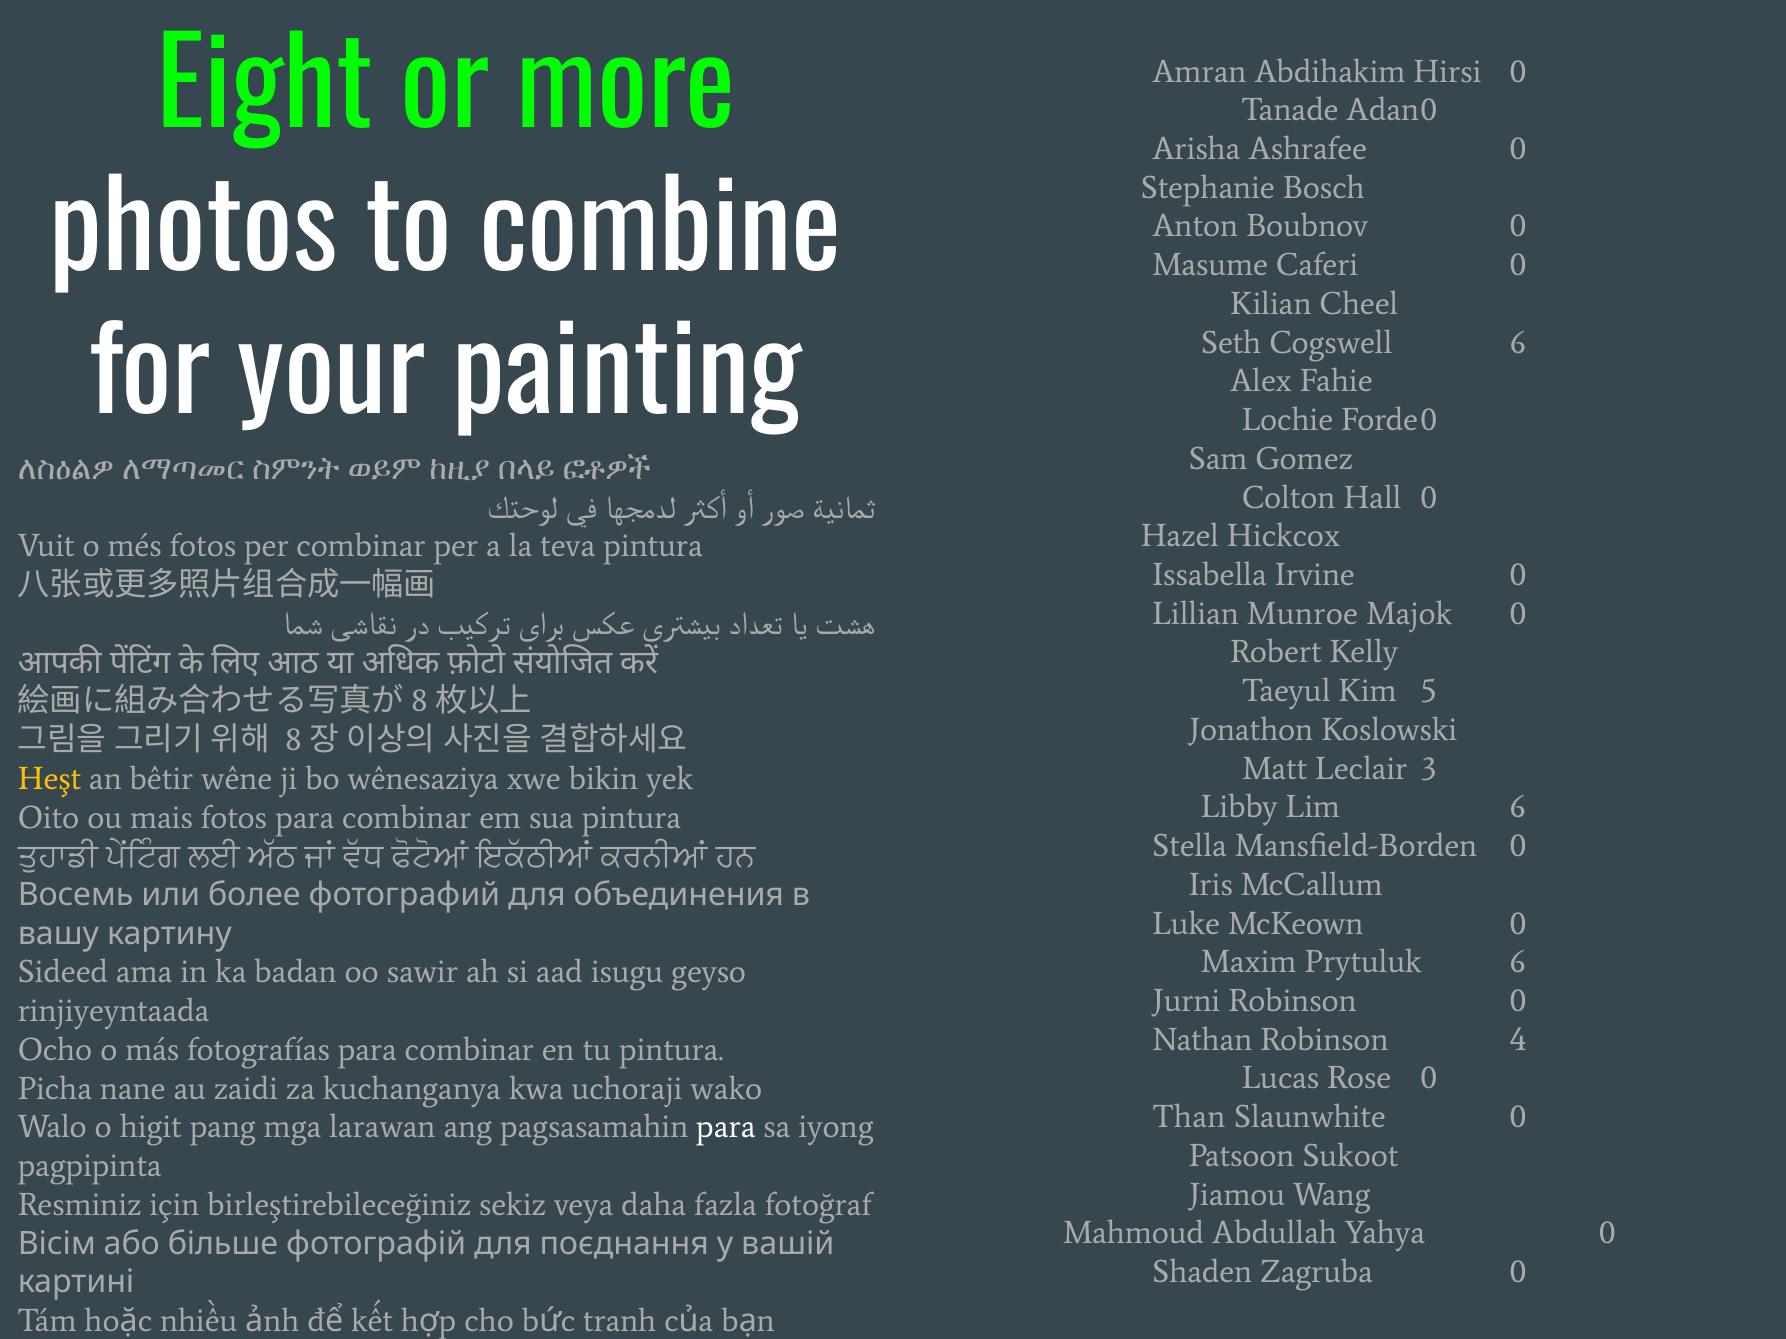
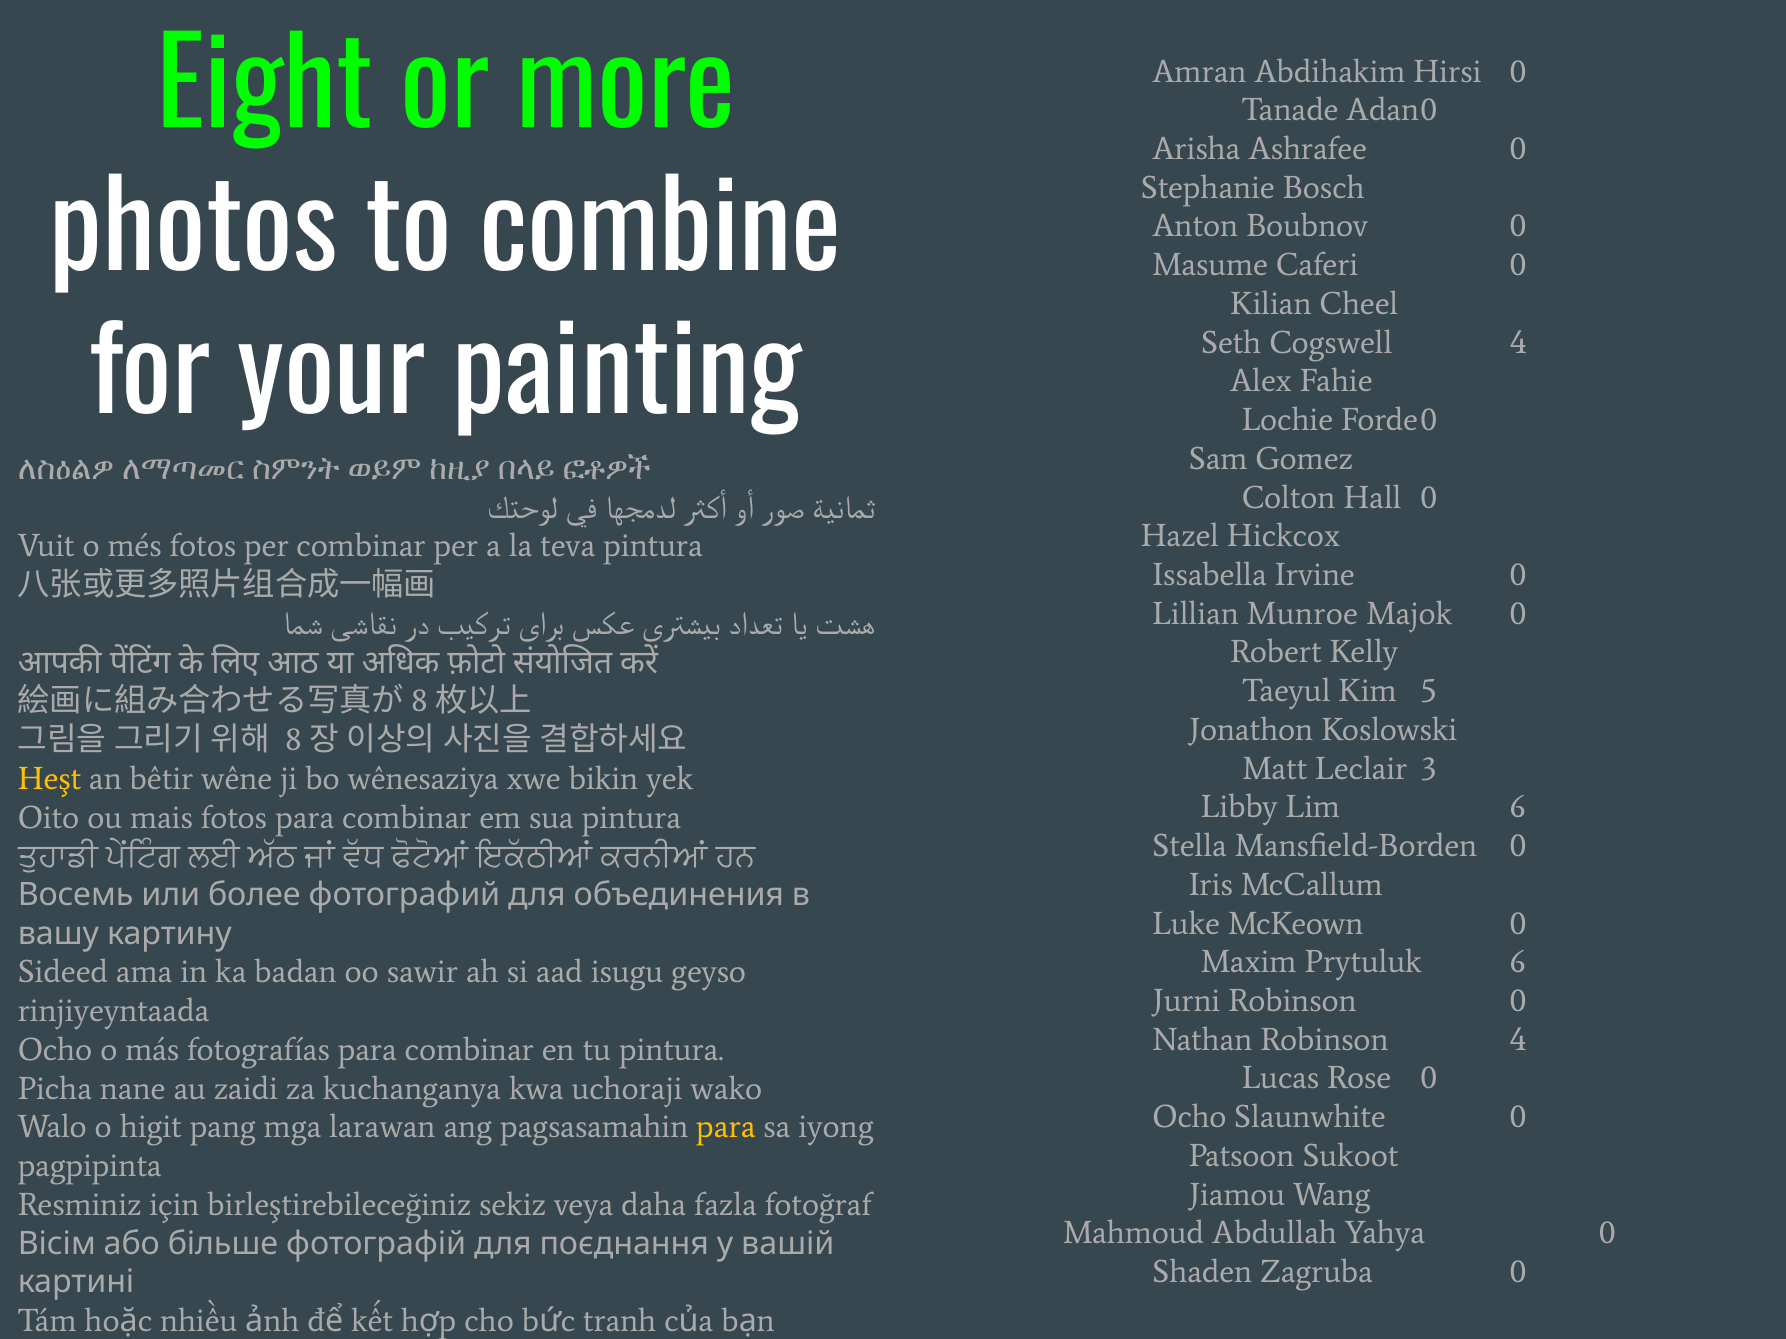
Cogswell 6: 6 -> 4
Than at (1189, 1117): Than -> Ocho
para at (726, 1128) colour: white -> yellow
